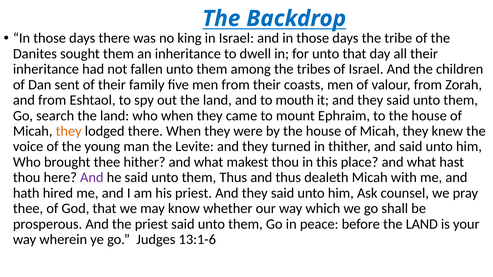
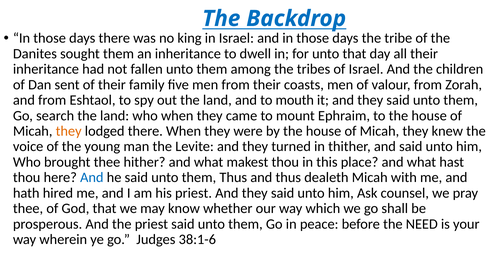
And at (92, 178) colour: purple -> blue
before the LAND: LAND -> NEED
13:1-6: 13:1-6 -> 38:1-6
